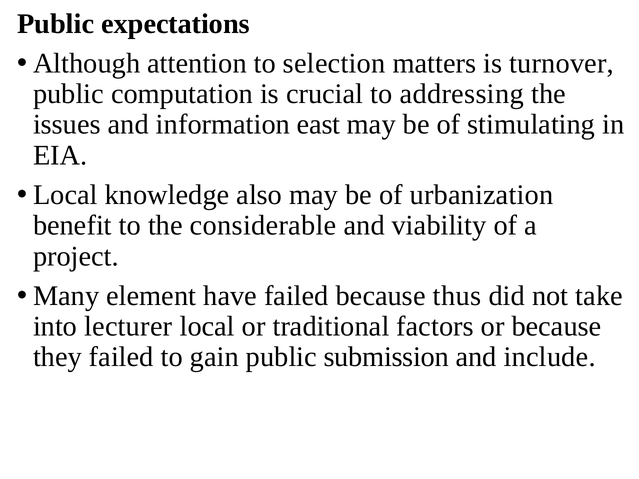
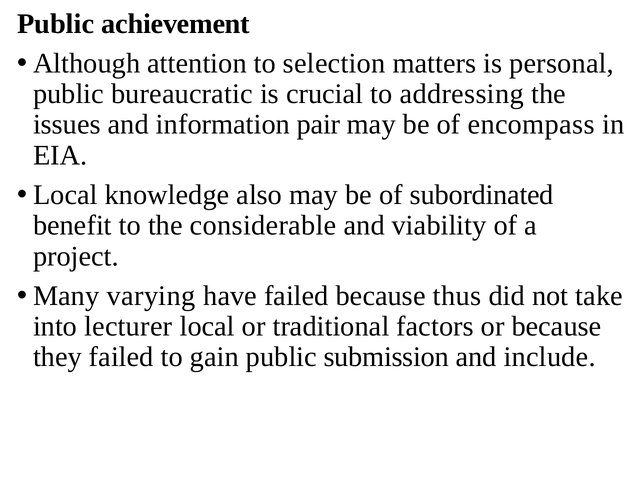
expectations: expectations -> achievement
turnover: turnover -> personal
computation: computation -> bureaucratic
east: east -> pair
stimulating: stimulating -> encompass
urbanization: urbanization -> subordinated
element: element -> varying
